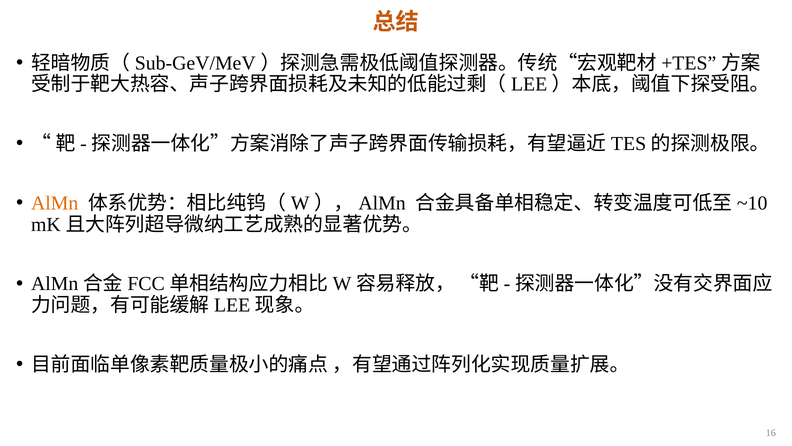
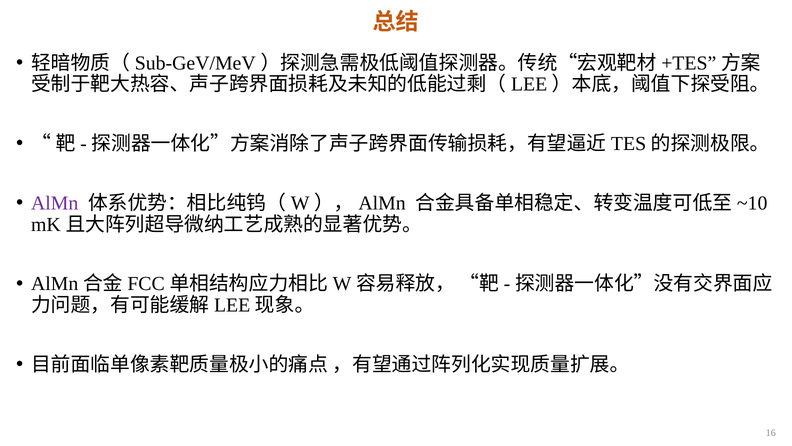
AlMn colour: orange -> purple
